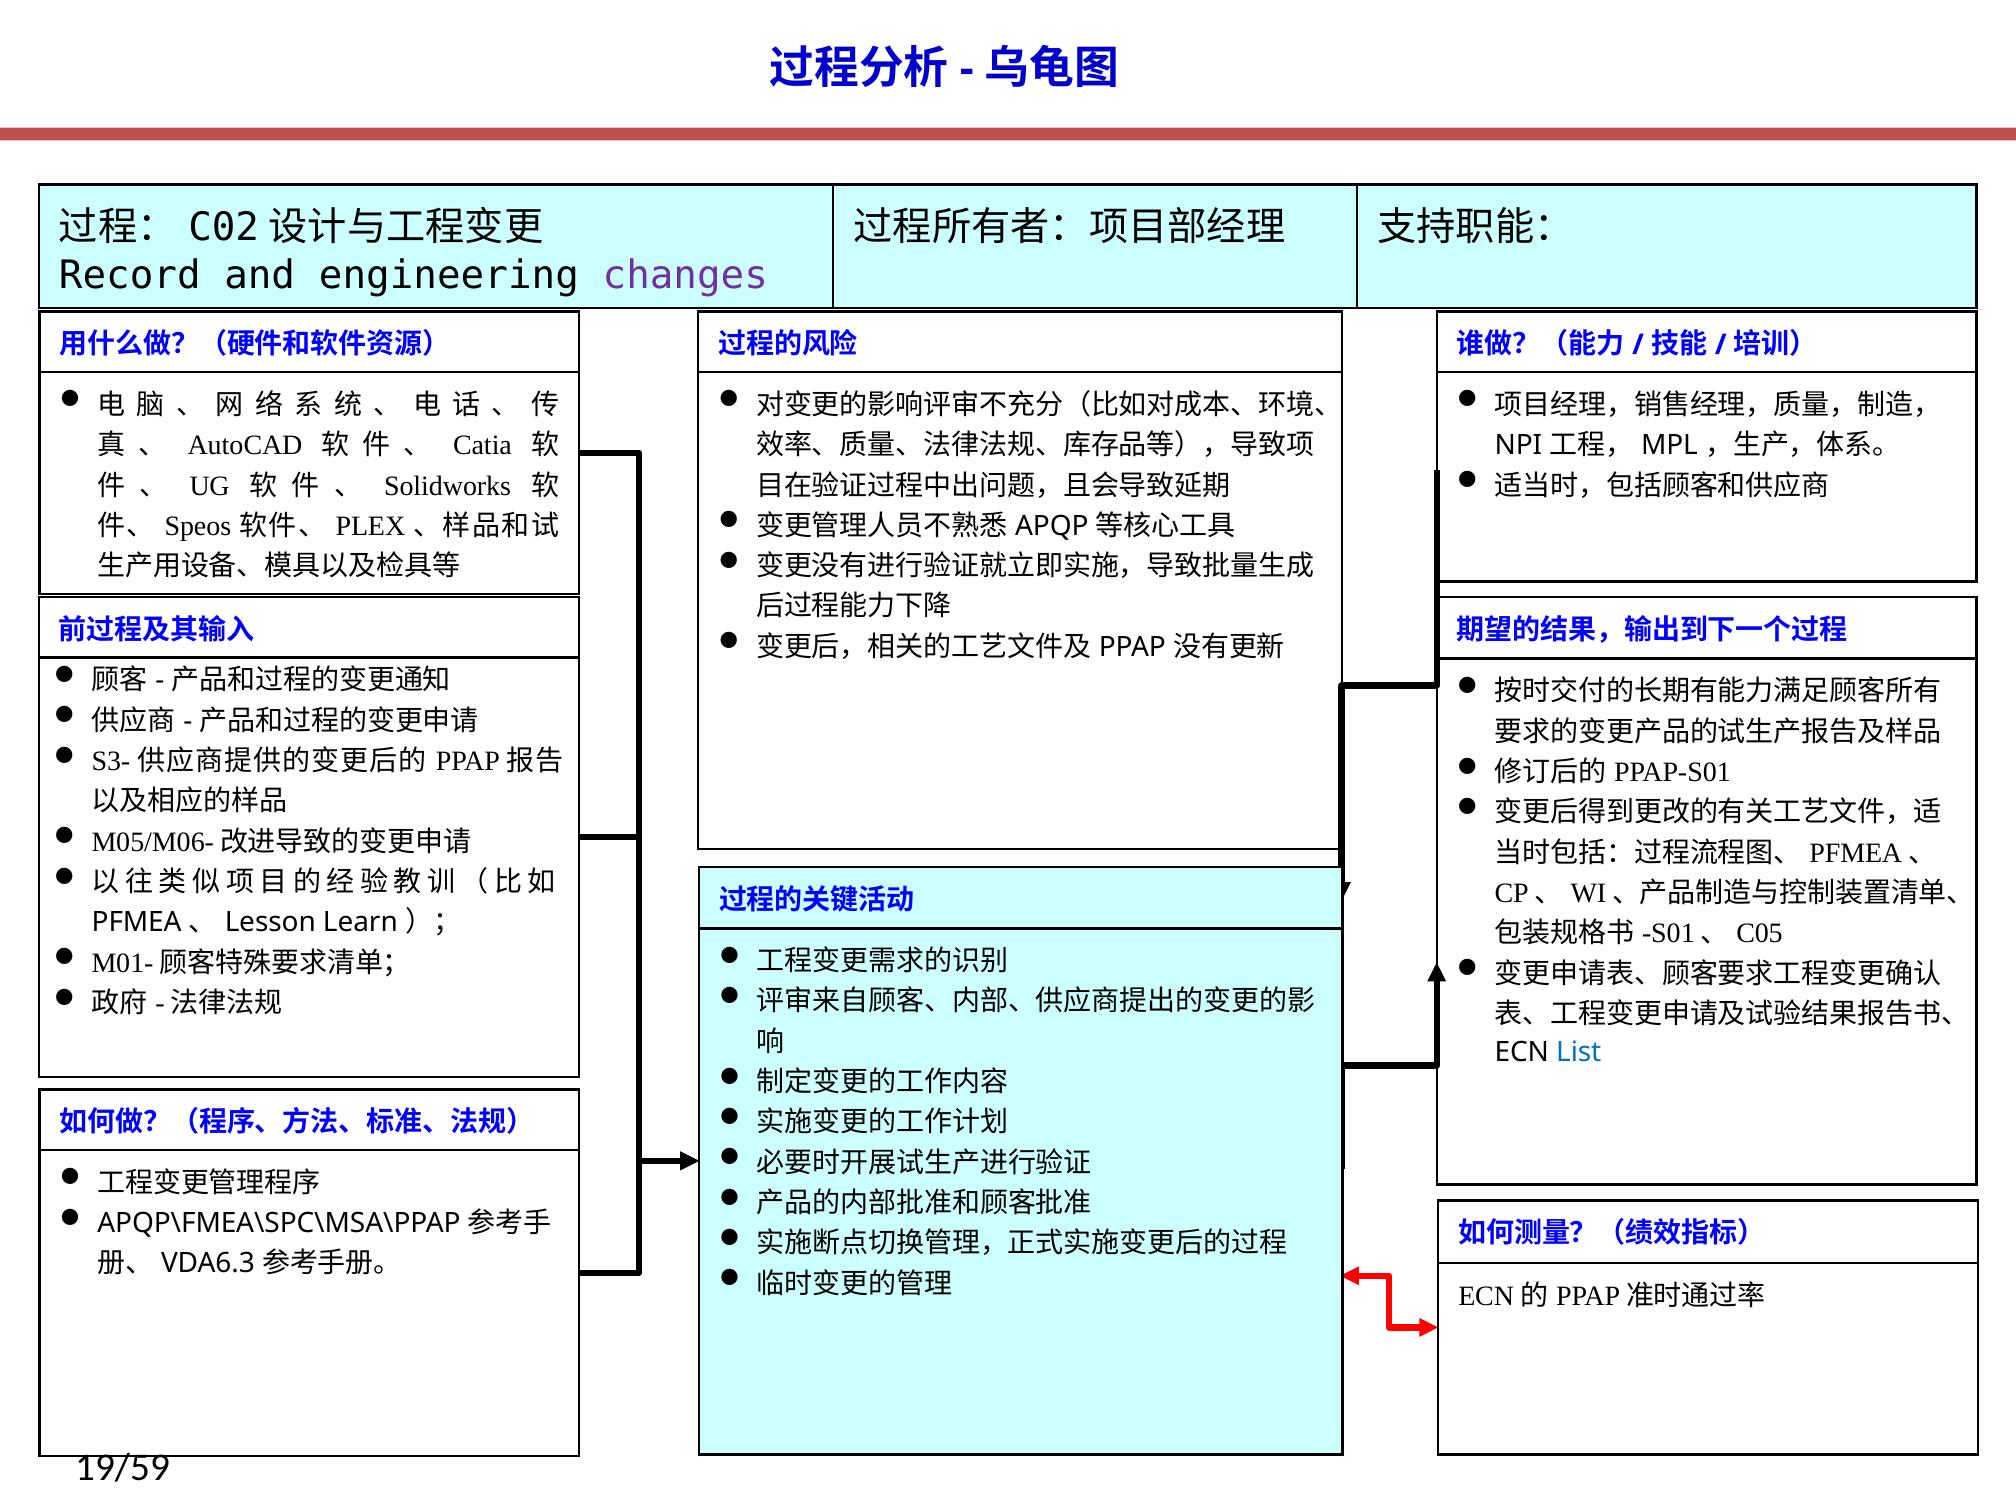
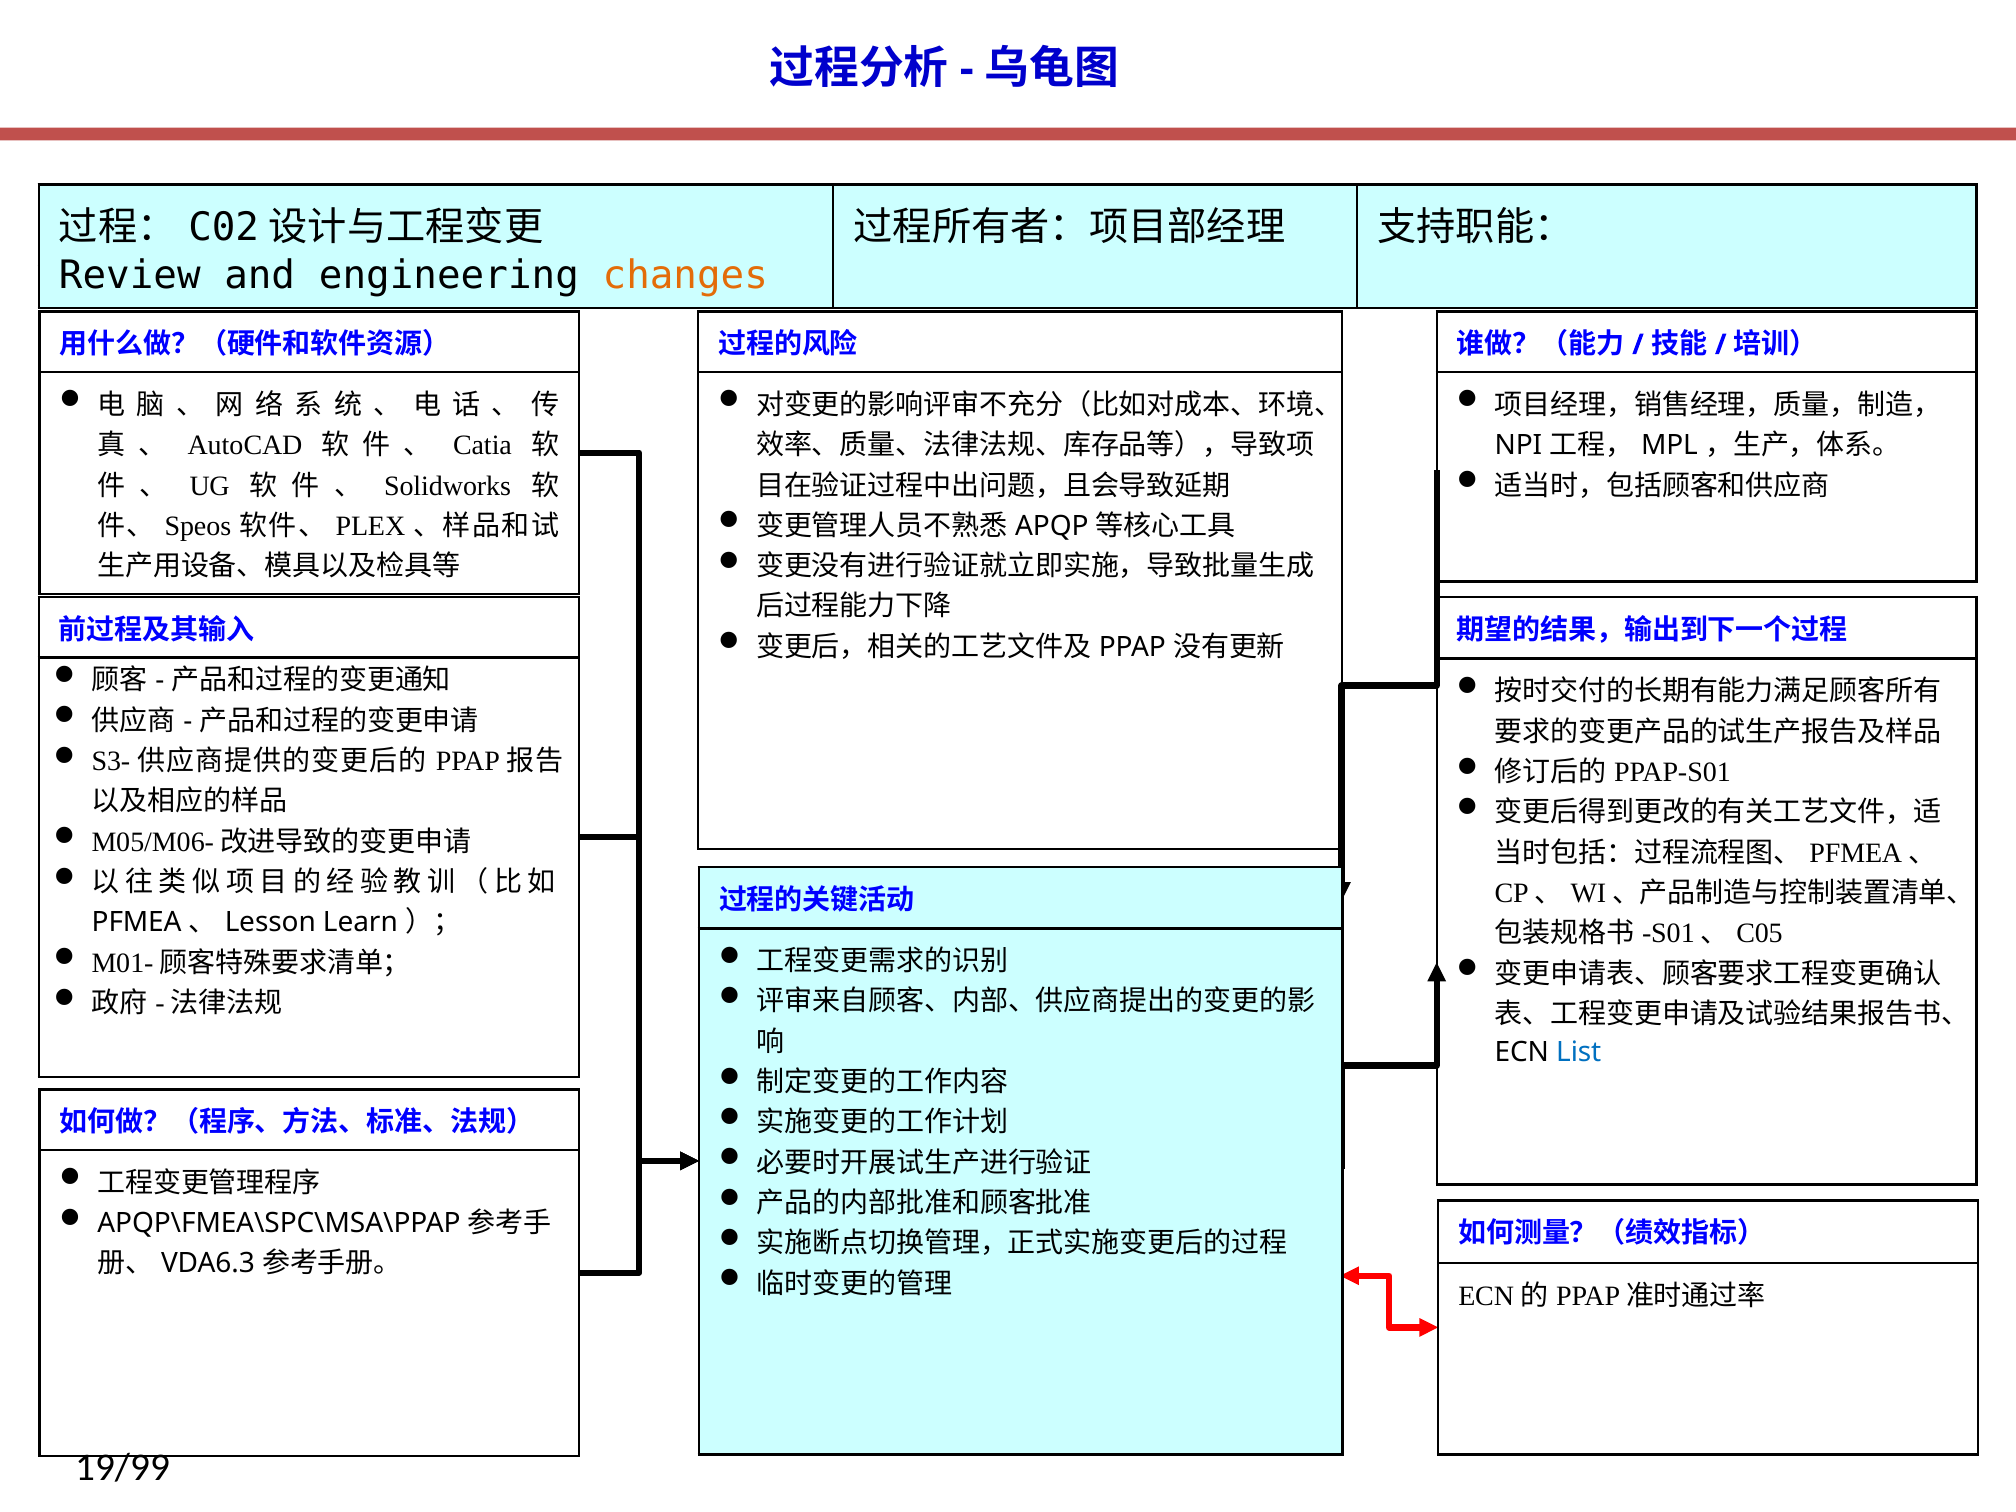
Record: Record -> Review
changes colour: purple -> orange
19/59: 19/59 -> 19/99
